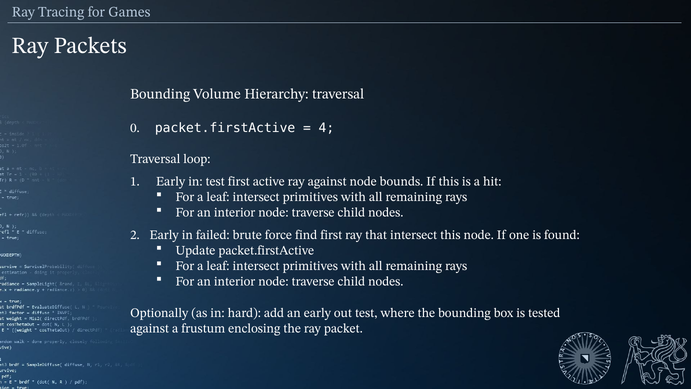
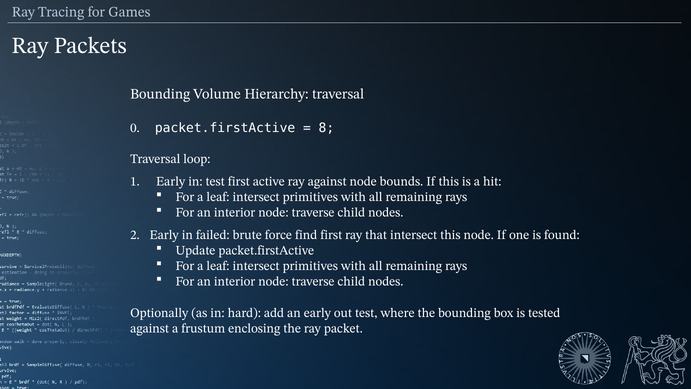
4: 4 -> 8
